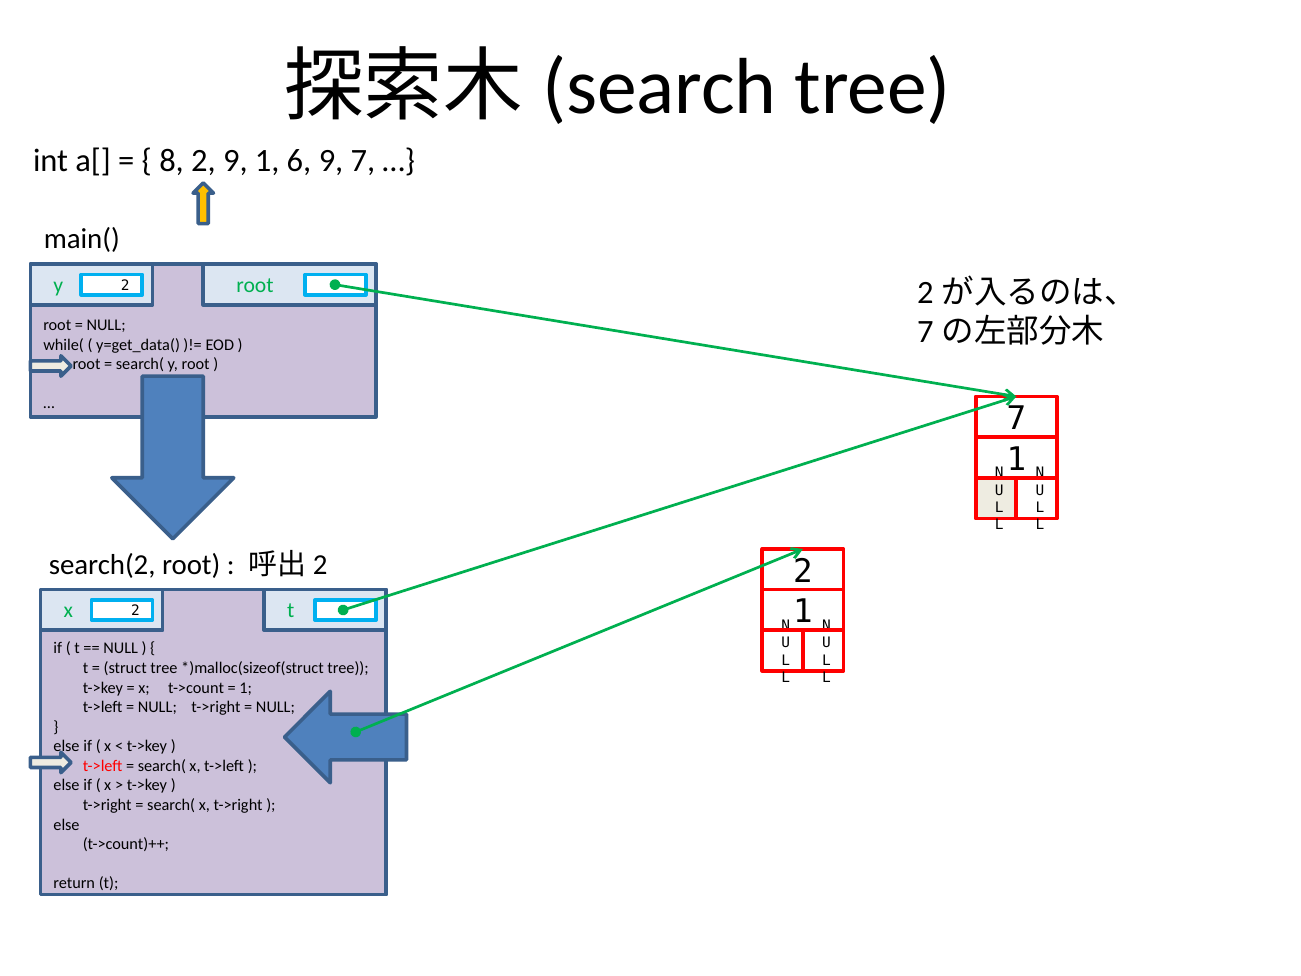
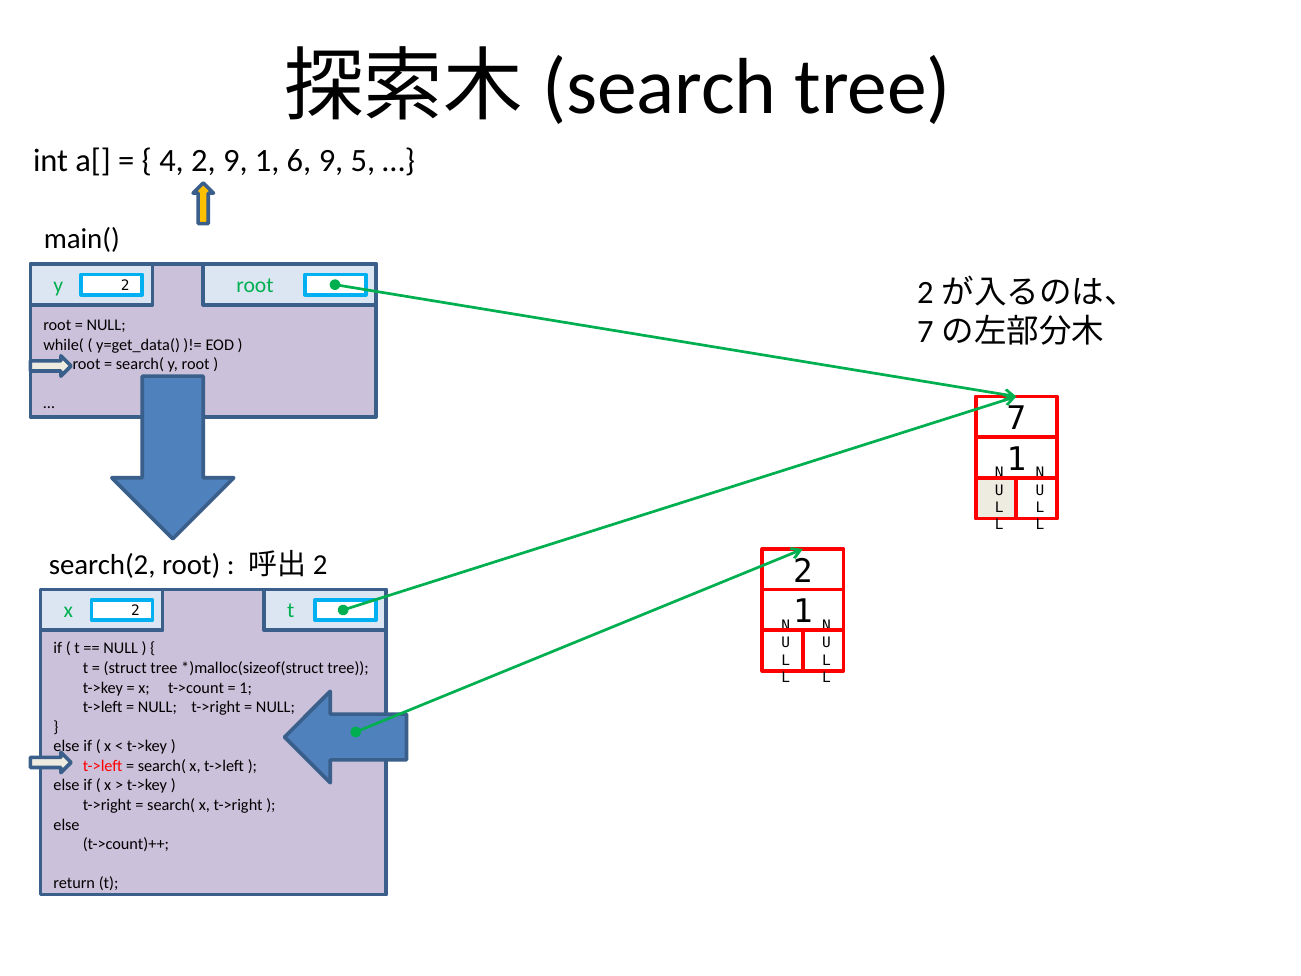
8: 8 -> 4
9 7: 7 -> 5
